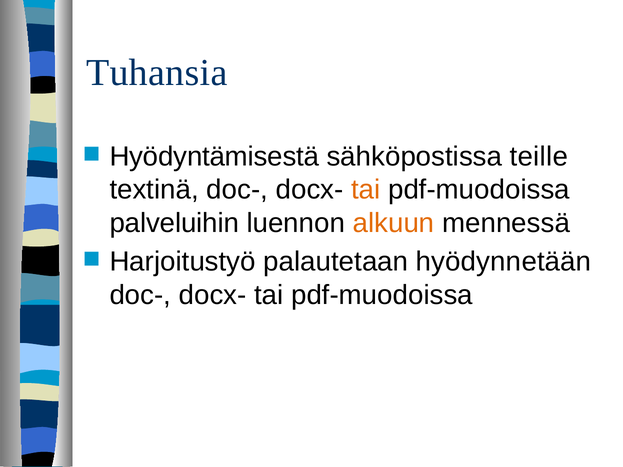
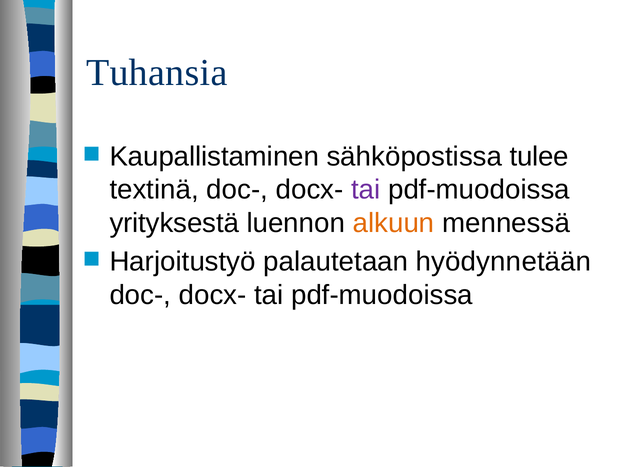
Hyödyntämisestä: Hyödyntämisestä -> Kaupallistaminen
teille: teille -> tulee
tai at (366, 190) colour: orange -> purple
palveluihin: palveluihin -> yrityksestä
